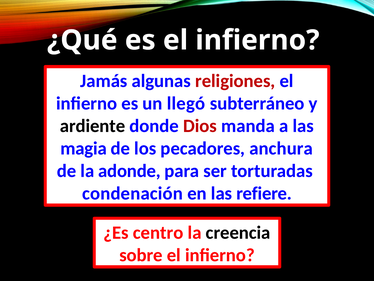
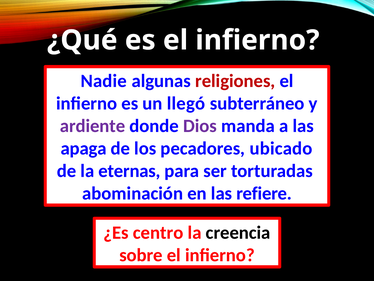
Jamás: Jamás -> Nadie
ardiente colour: black -> purple
Dios colour: red -> purple
magia: magia -> apaga
anchura: anchura -> ubicado
adonde: adonde -> eternas
condenación: condenación -> abominación
